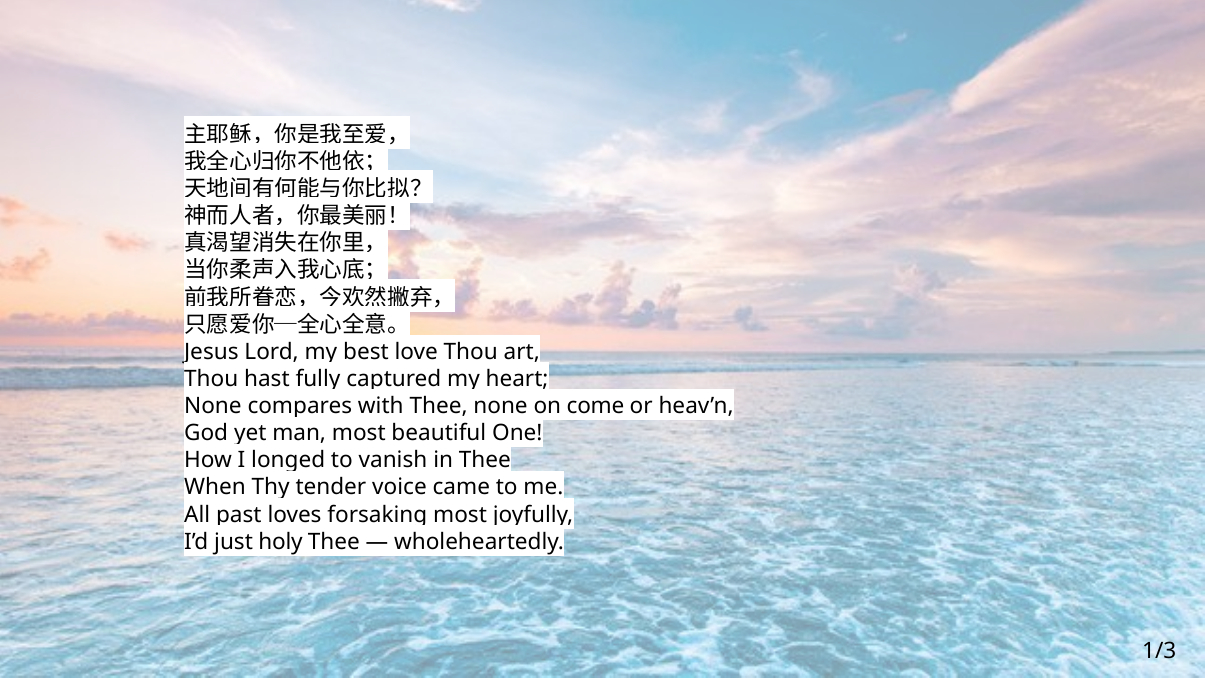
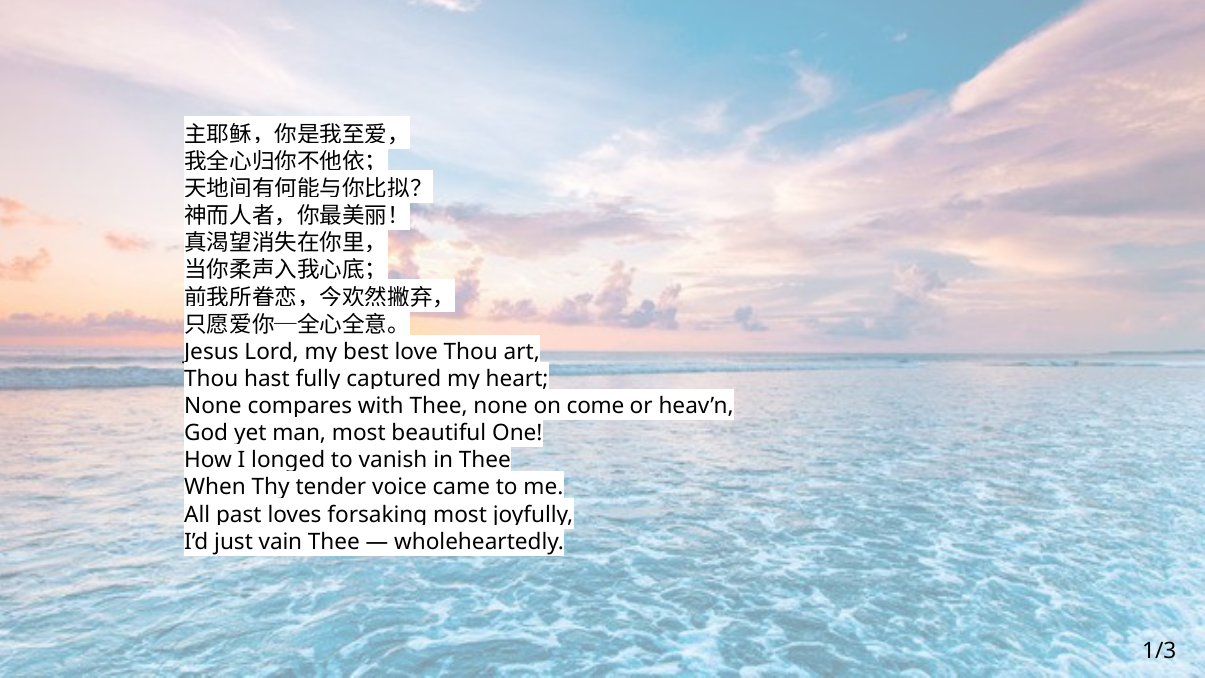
holy: holy -> vain
